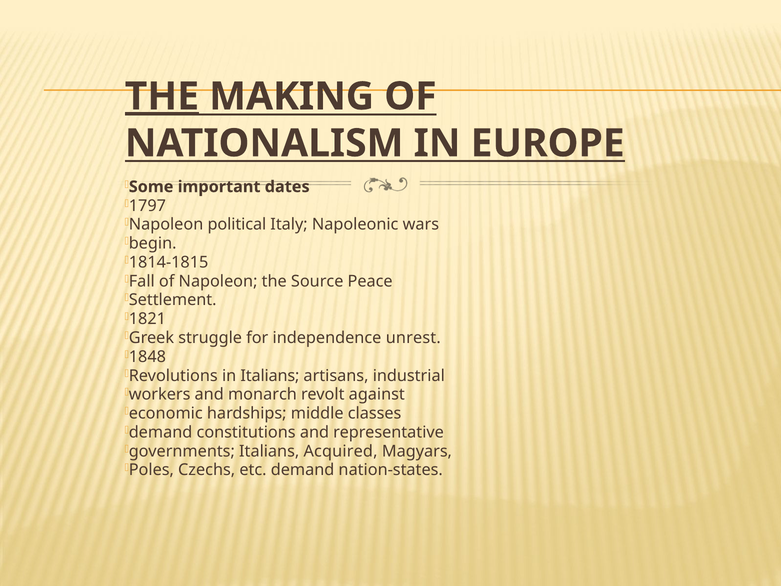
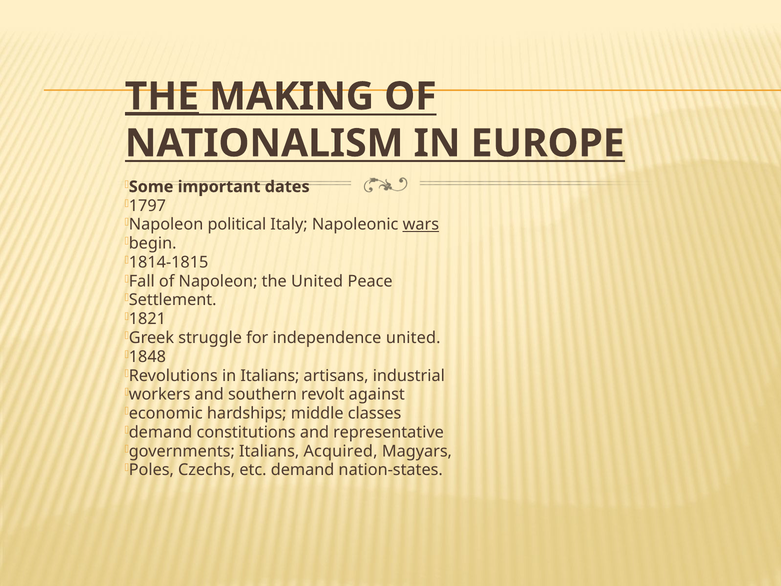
wars underline: none -> present
the Source: Source -> United
independence unrest: unrest -> united
monarch: monarch -> southern
